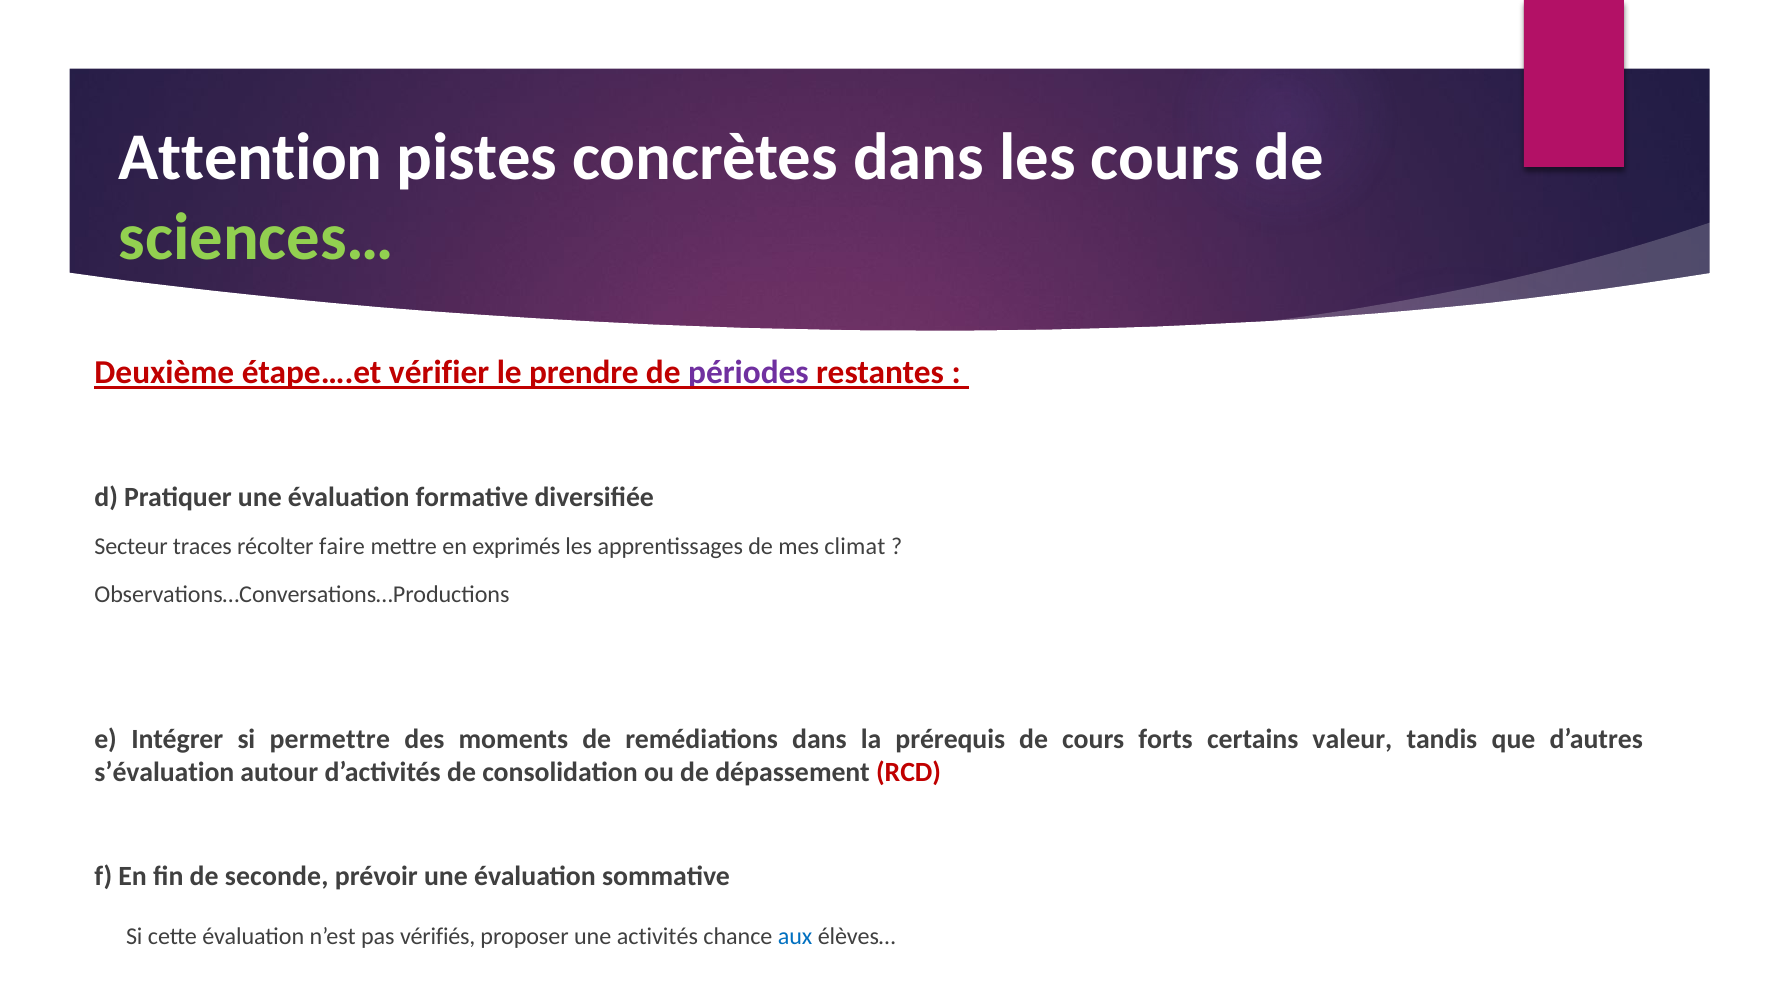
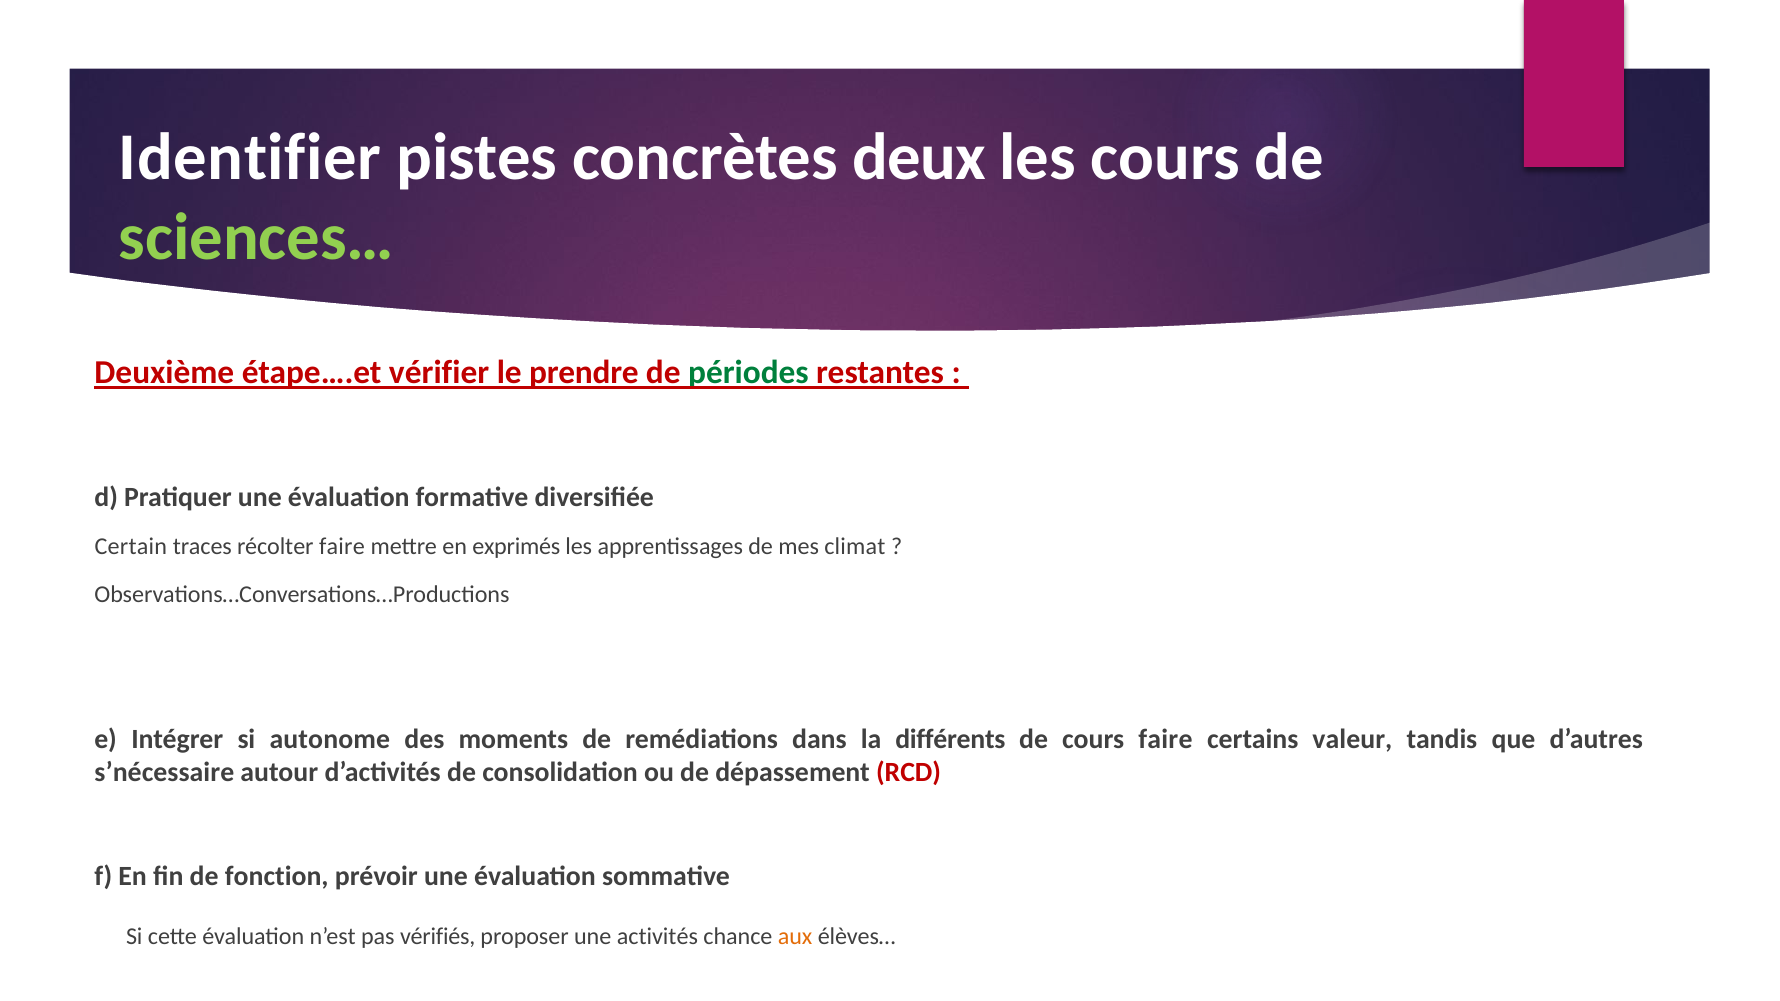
Attention: Attention -> Identifier
concrètes dans: dans -> deux
périodes colour: purple -> green
Secteur: Secteur -> Certain
permettre: permettre -> autonome
prérequis: prérequis -> différents
cours forts: forts -> faire
s’évaluation: s’évaluation -> s’nécessaire
seconde: seconde -> fonction
aux colour: blue -> orange
